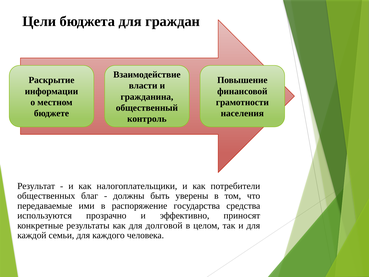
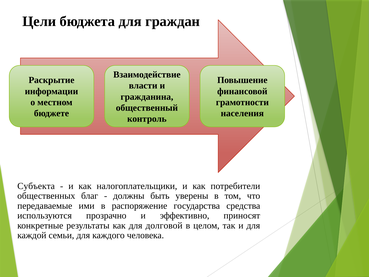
Результат: Результат -> Субъекта
